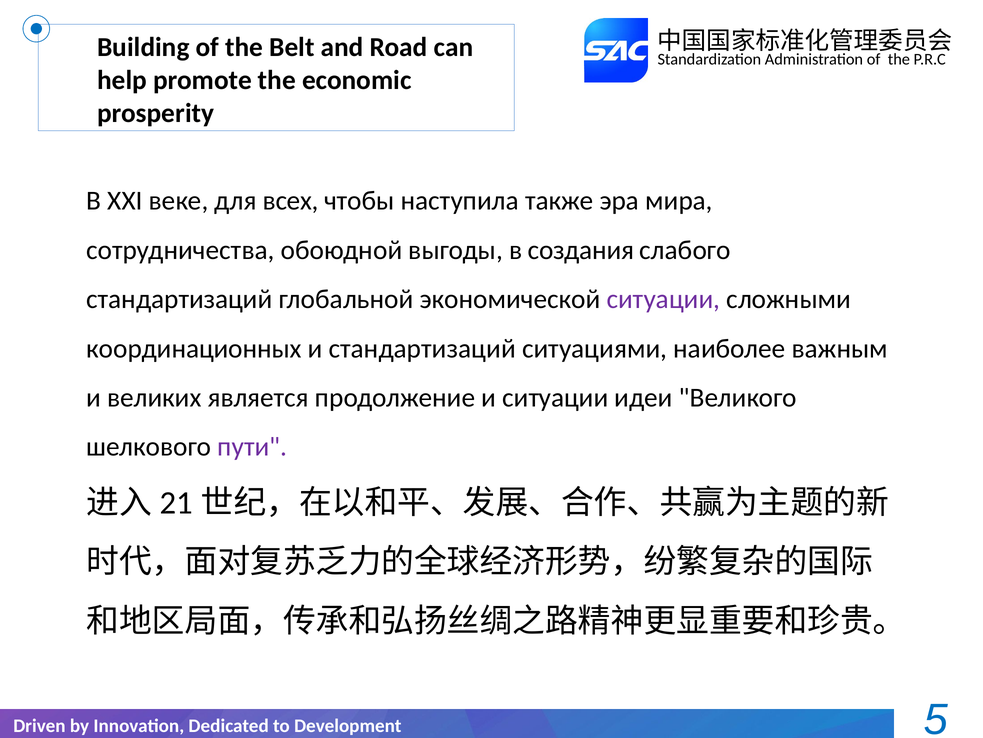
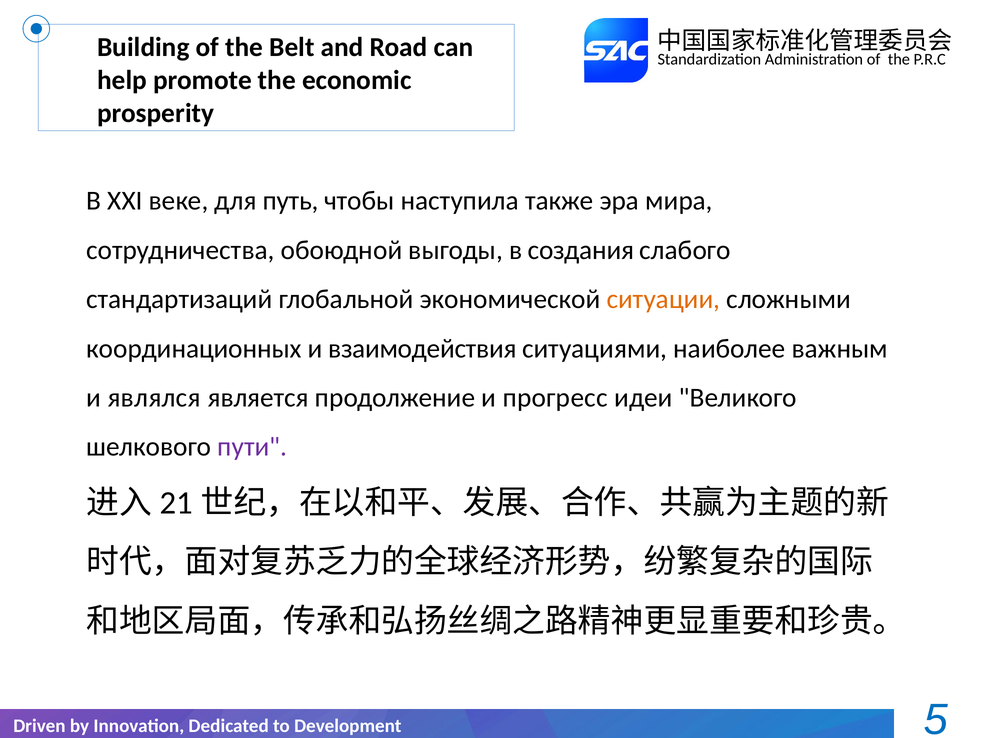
всех: всех -> путь
ситуации at (663, 299) colour: purple -> orange
и стандартизаций: стандартизаций -> взаимодействия
великих: великих -> являлся
и ситуации: ситуации -> прогресс
